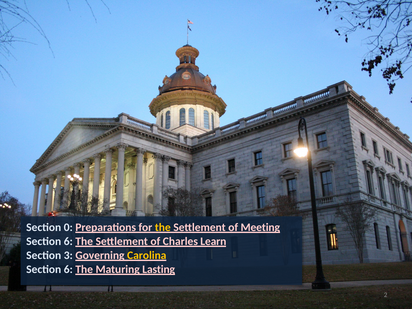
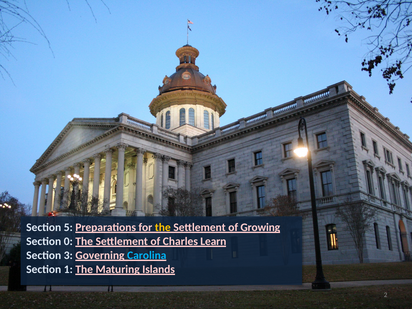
0: 0 -> 5
Meeting: Meeting -> Growing
6 at (68, 241): 6 -> 0
Carolina colour: yellow -> light blue
6 at (68, 269): 6 -> 1
Lasting: Lasting -> Islands
